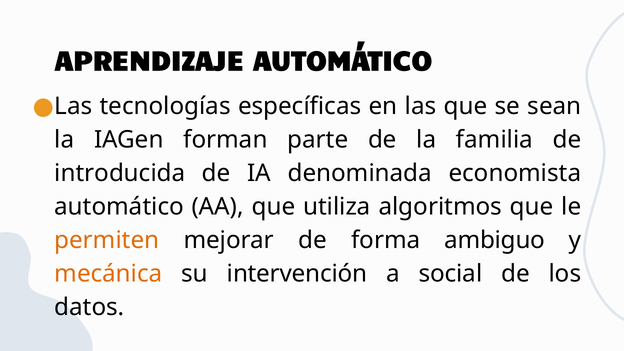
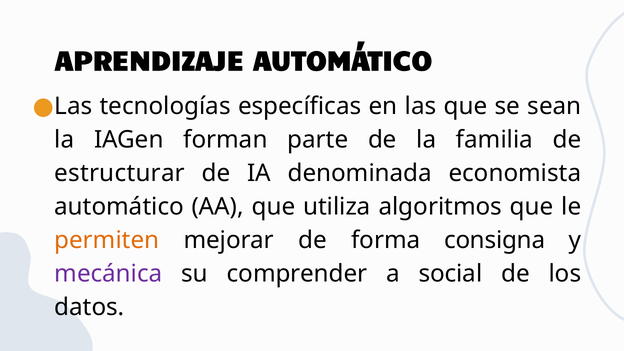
introducida: introducida -> estructurar
ambiguo: ambiguo -> consigna
mecánica colour: orange -> purple
intervención: intervención -> comprender
